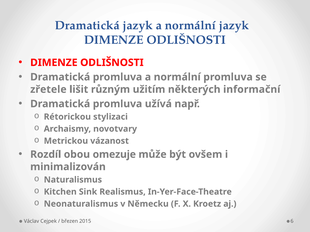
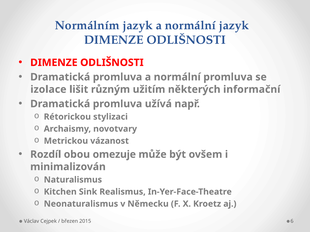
Dramatická at (87, 25): Dramatická -> Normálním
zřetele: zřetele -> izolace
